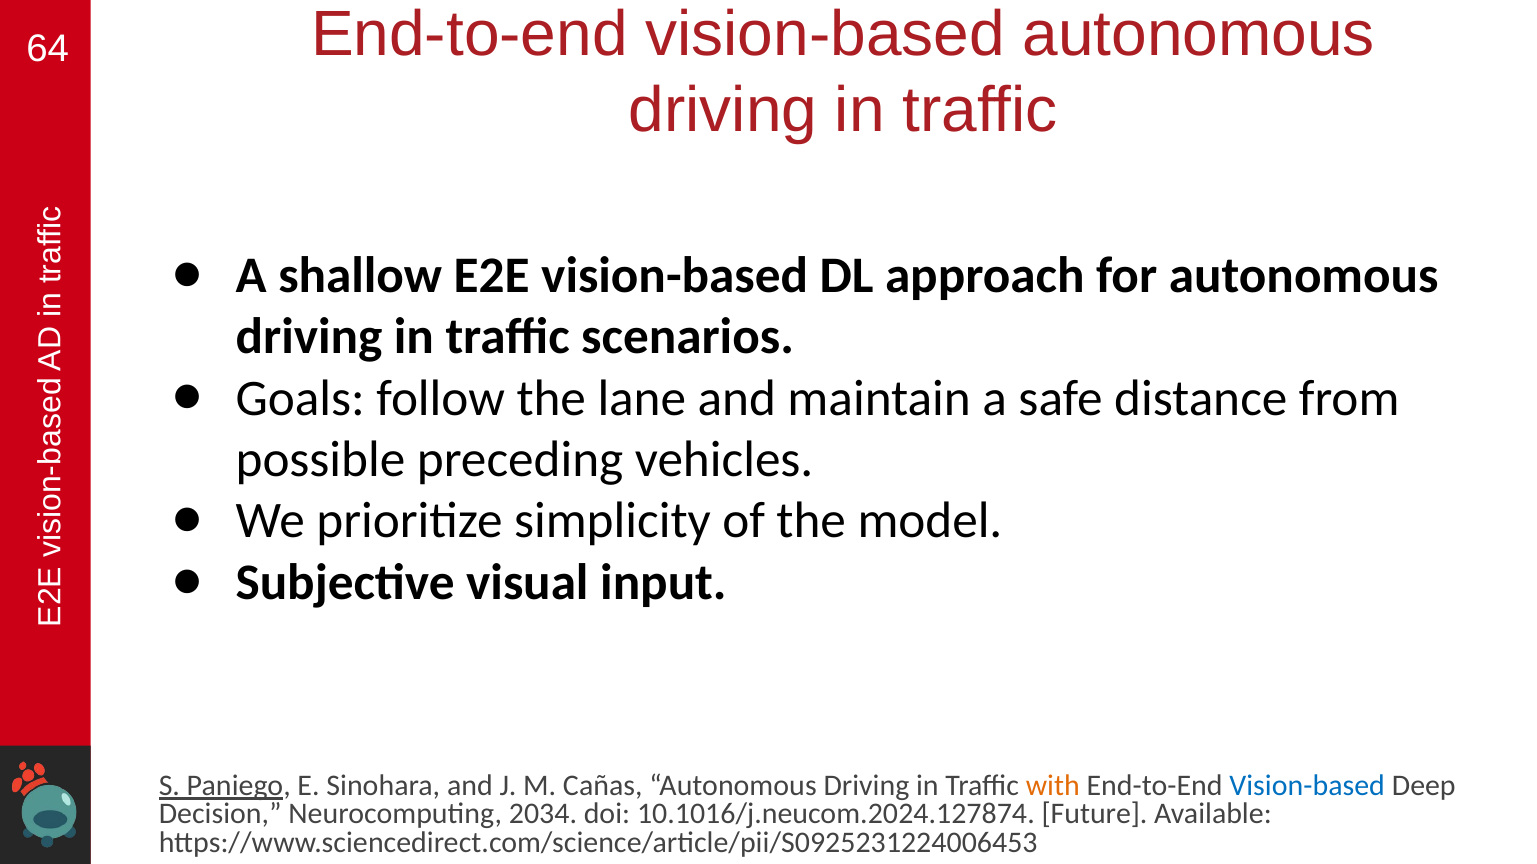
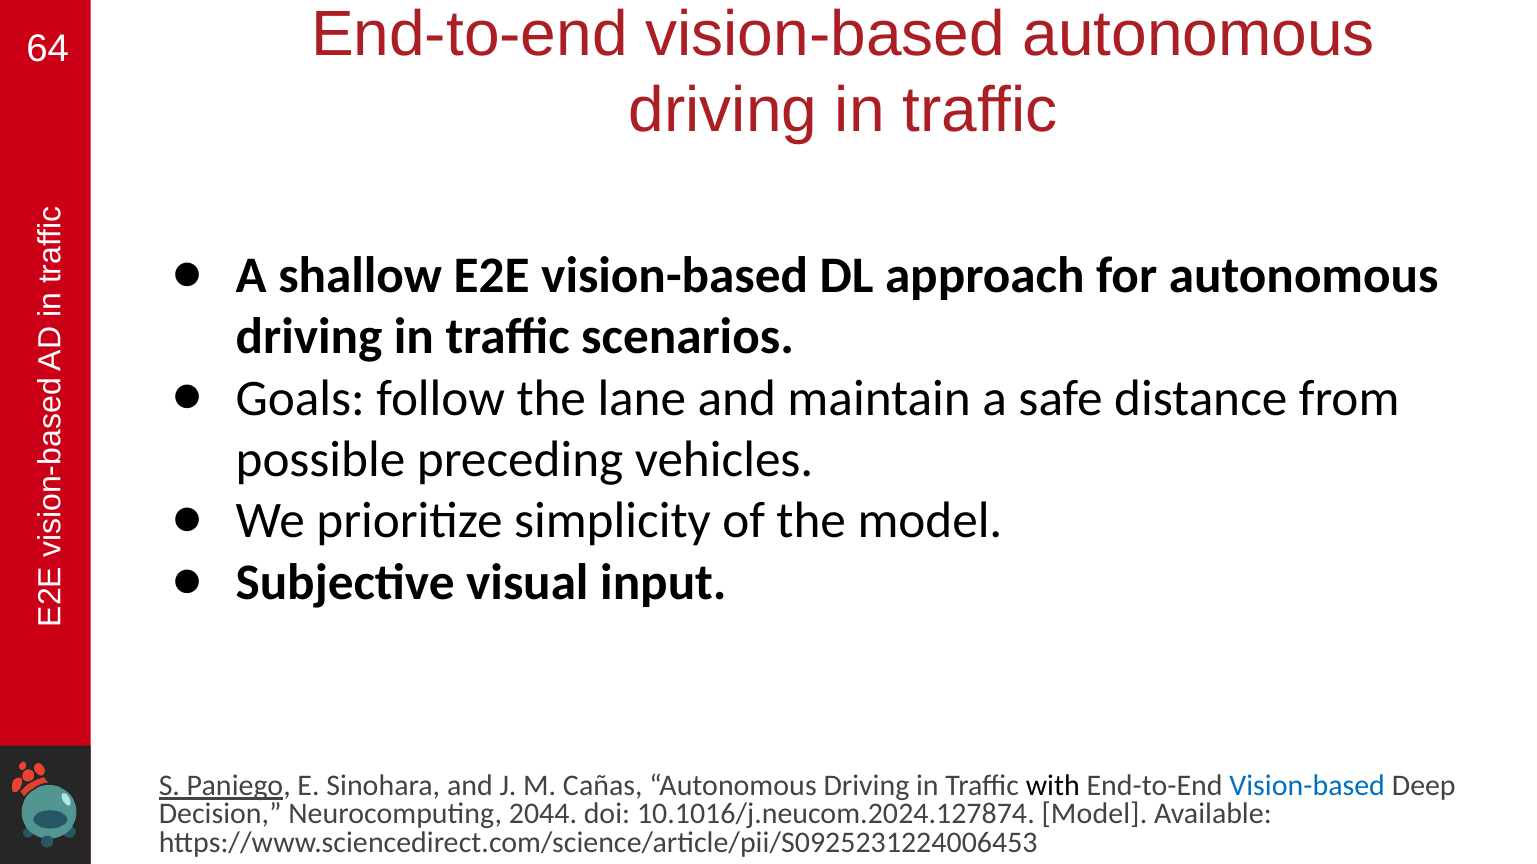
with colour: orange -> black
2034: 2034 -> 2044
10.1016/j.neucom.2024.127874 Future: Future -> Model
